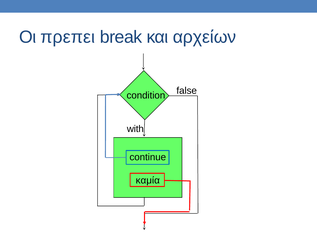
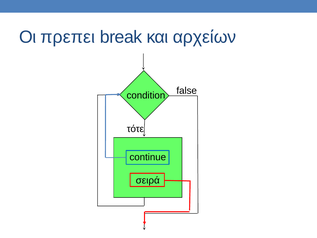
with: with -> τότε
καμία: καμία -> σειρά
